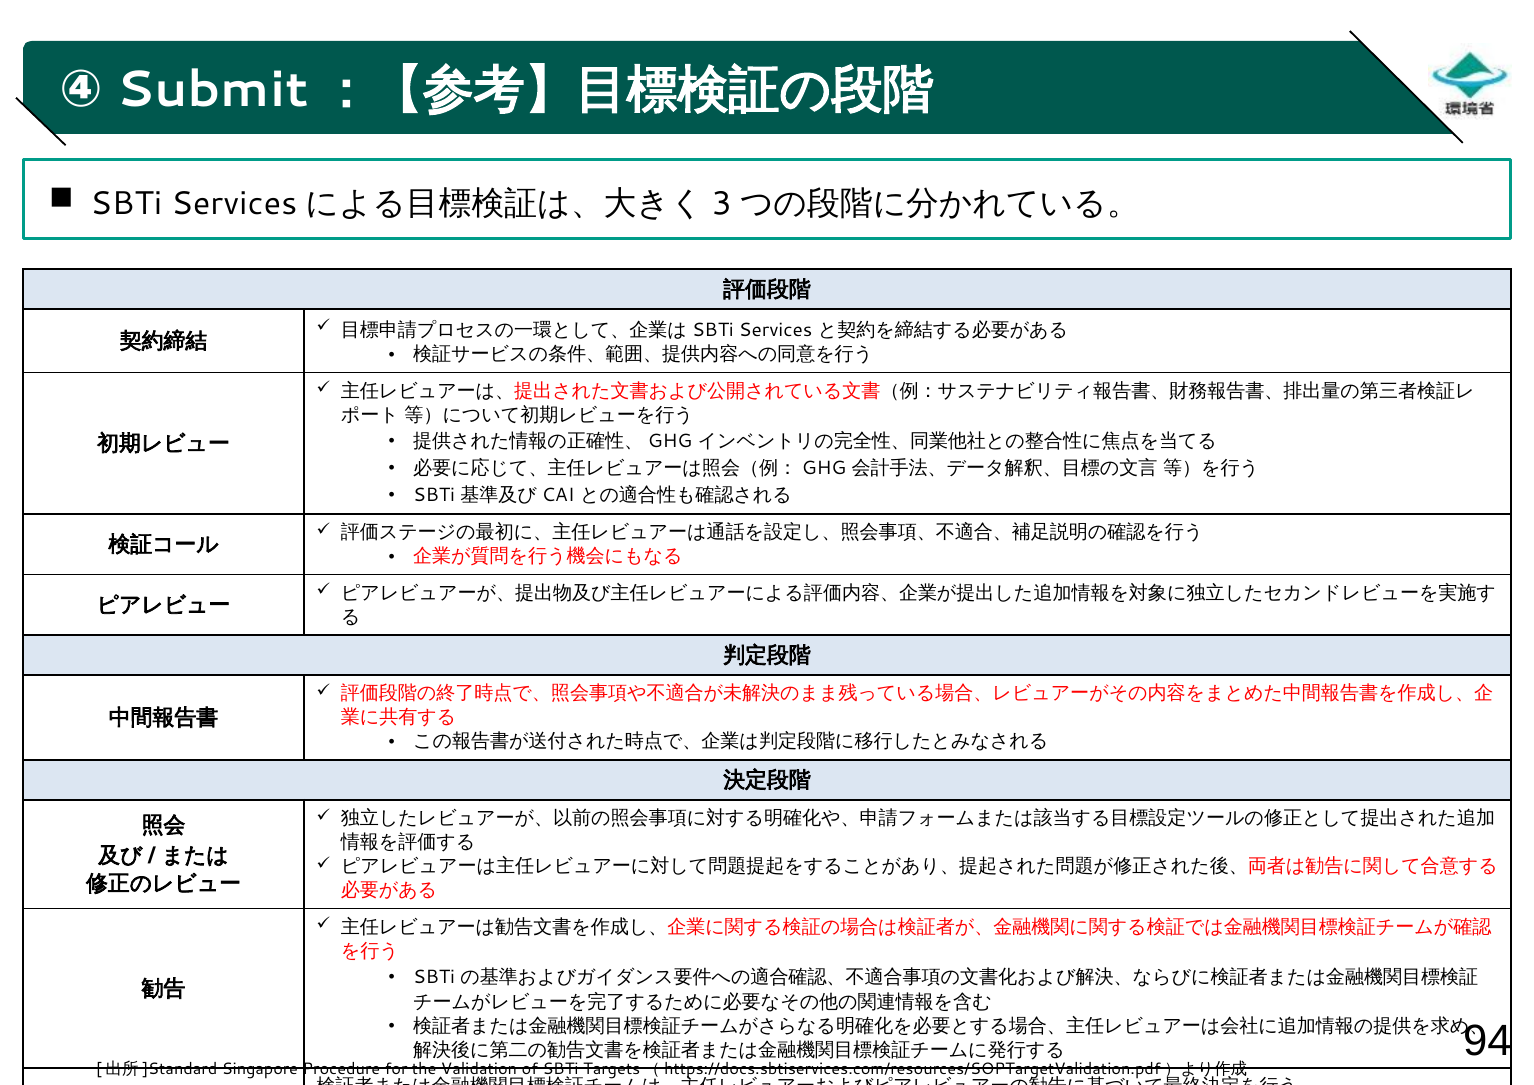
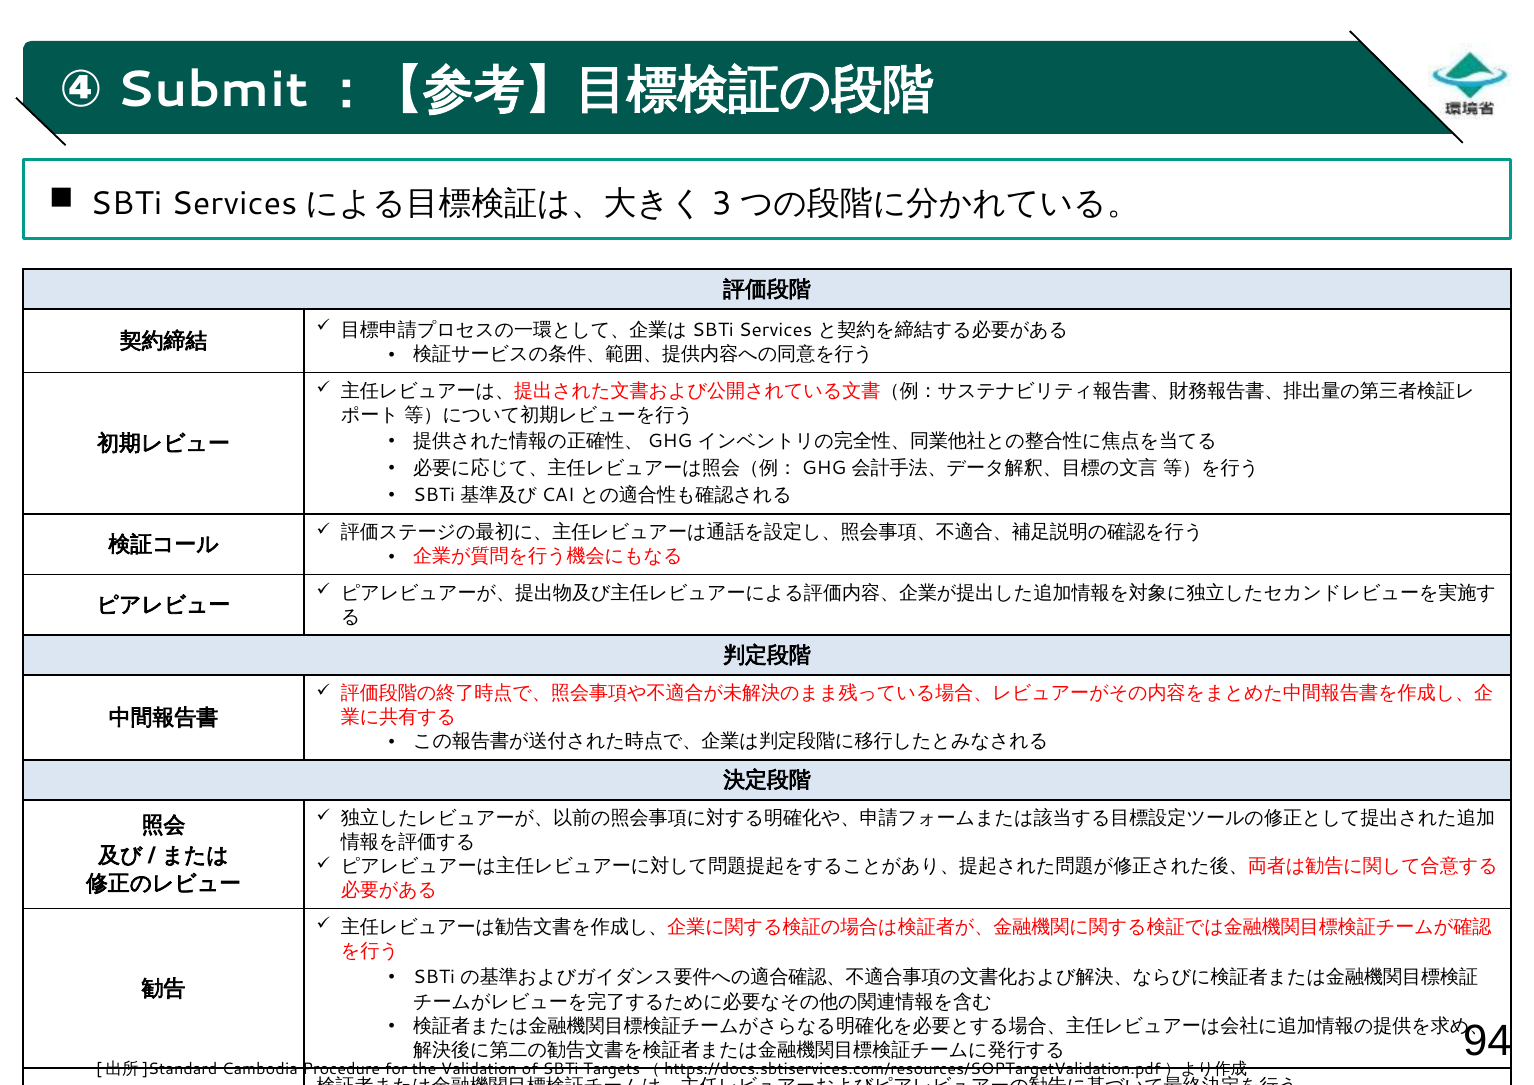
Singapore: Singapore -> Cambodia
